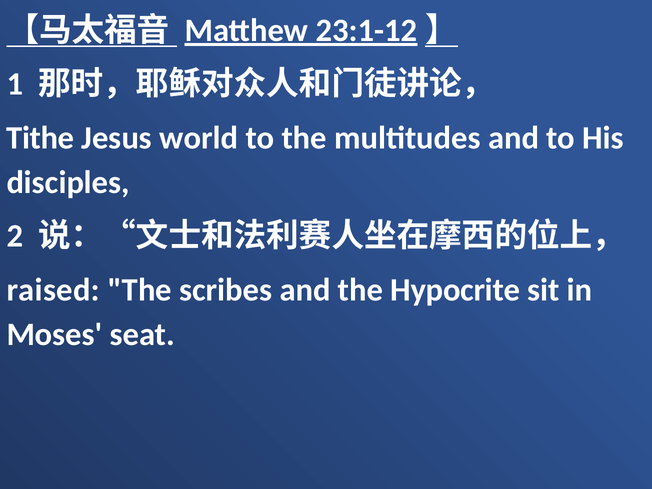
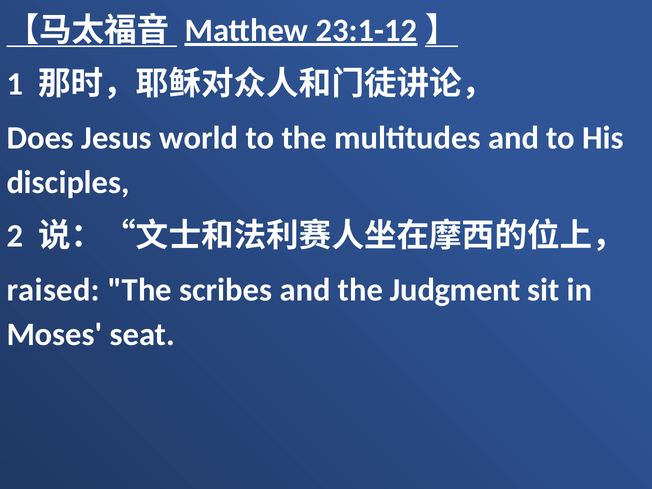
Tithe: Tithe -> Does
Hypocrite: Hypocrite -> Judgment
